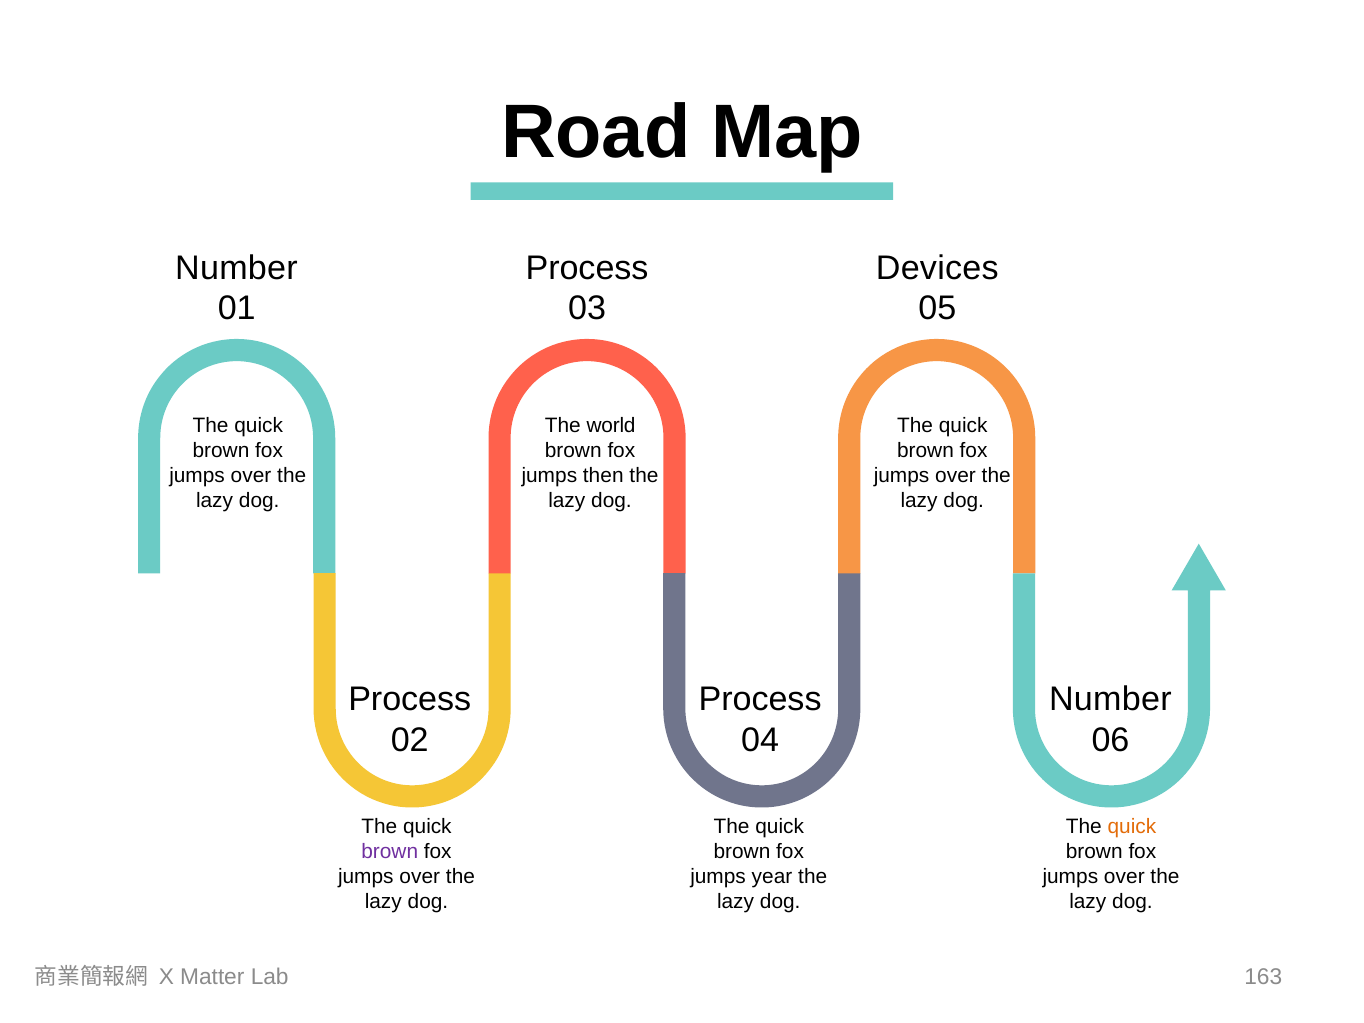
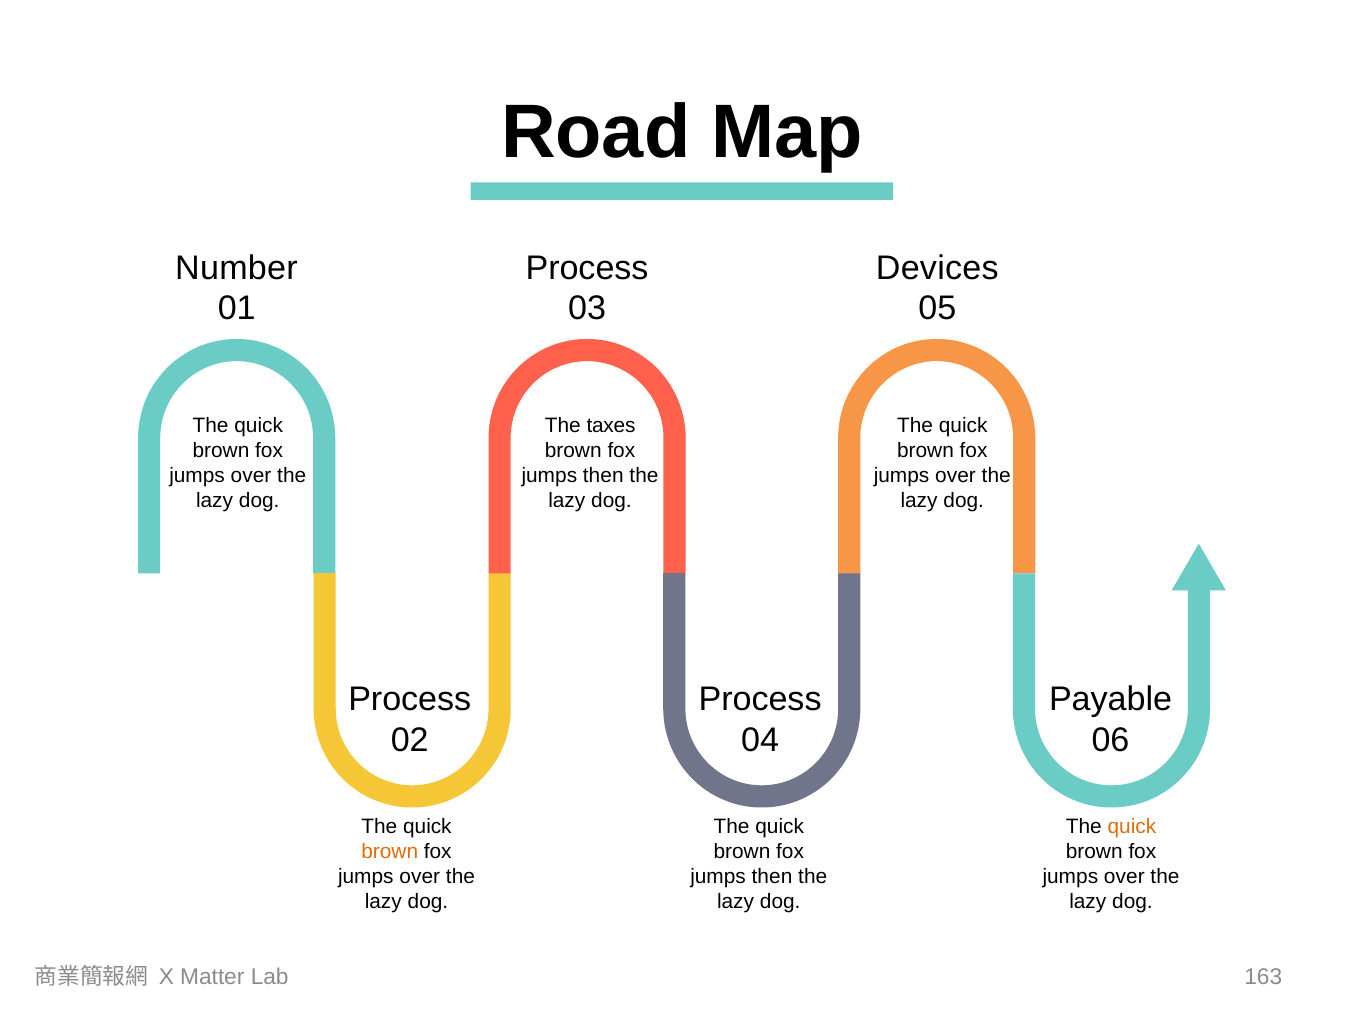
world: world -> taxes
Number at (1110, 699): Number -> Payable
brown at (390, 852) colour: purple -> orange
year at (772, 877): year -> then
